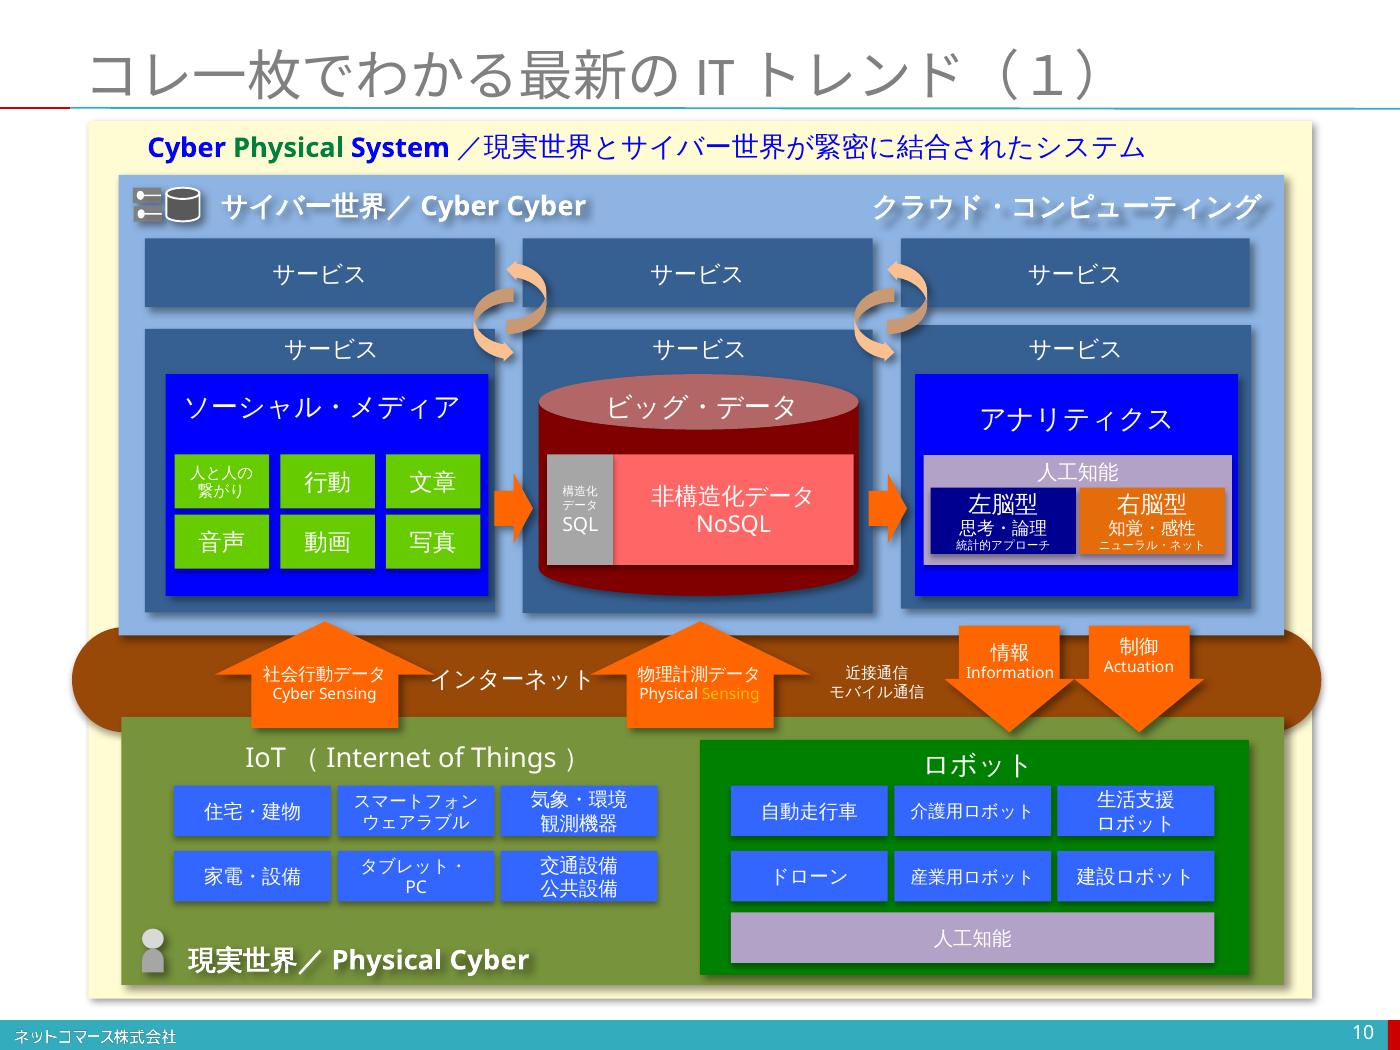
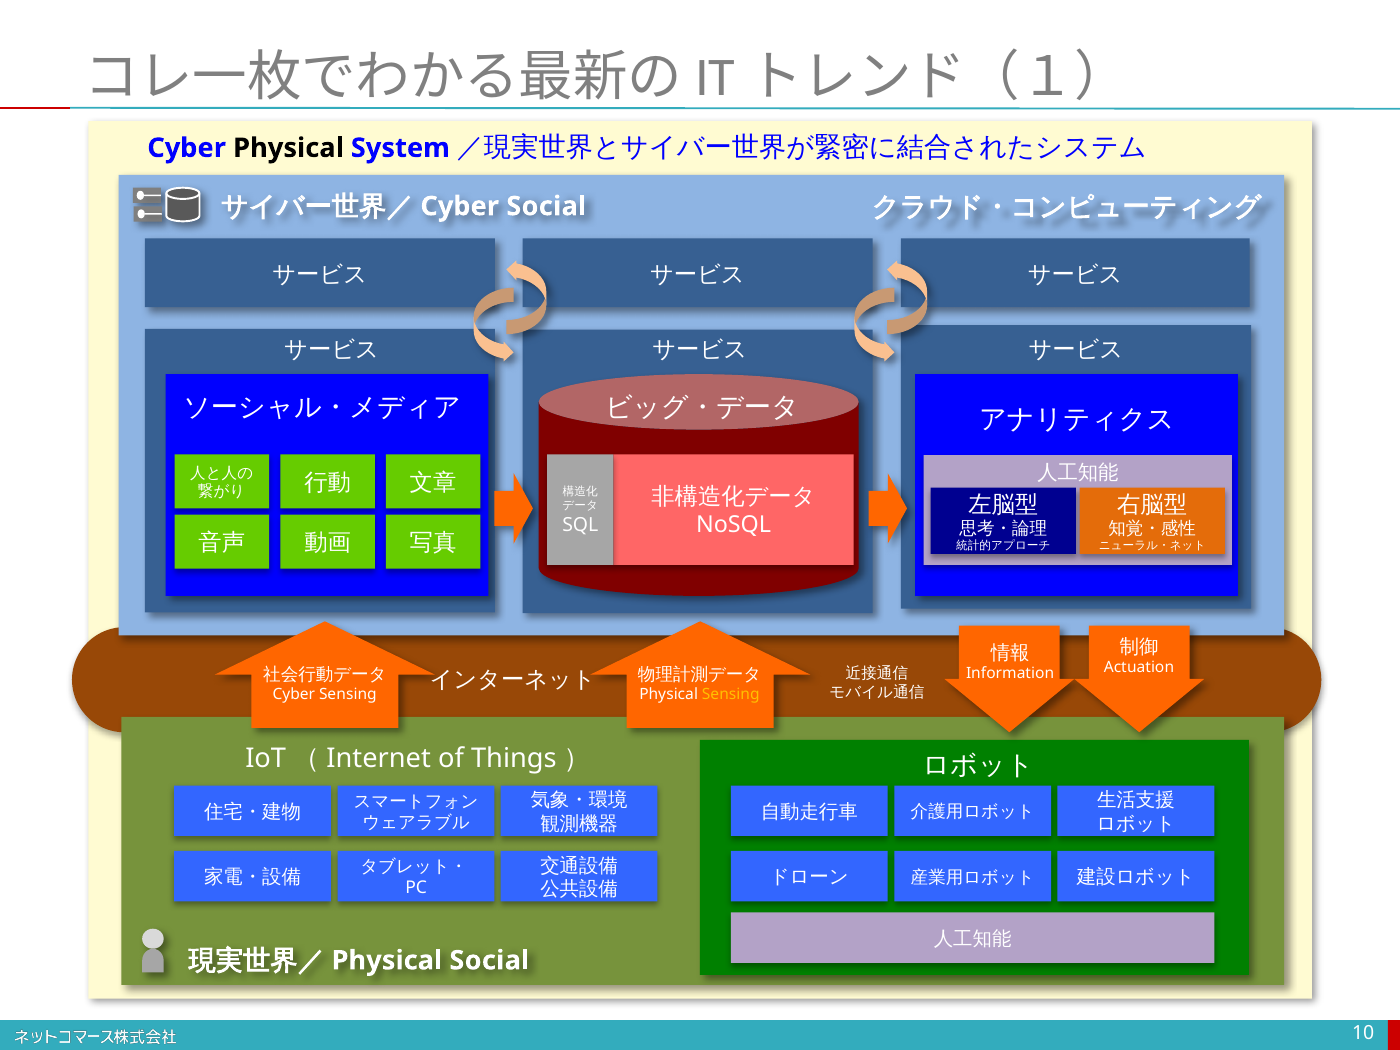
Physical at (288, 148) colour: green -> black
Cyber at (546, 206): Cyber -> Social
Physical Cyber: Cyber -> Social
